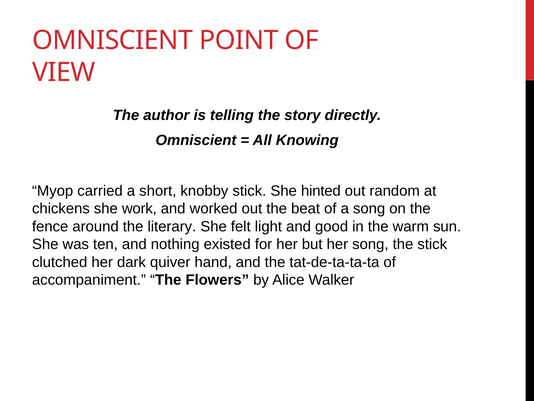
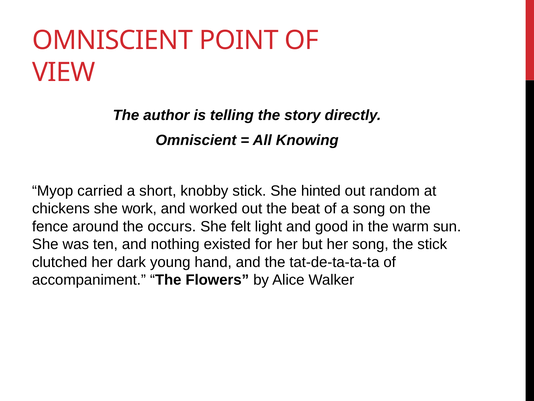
literary: literary -> occurs
quiver: quiver -> young
